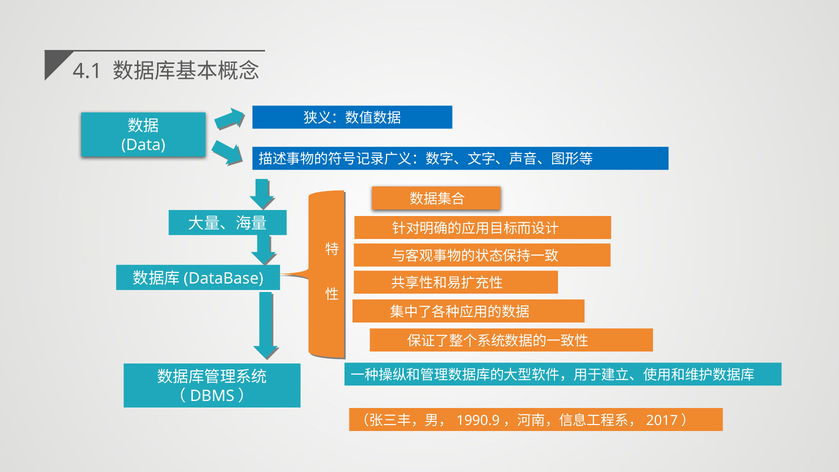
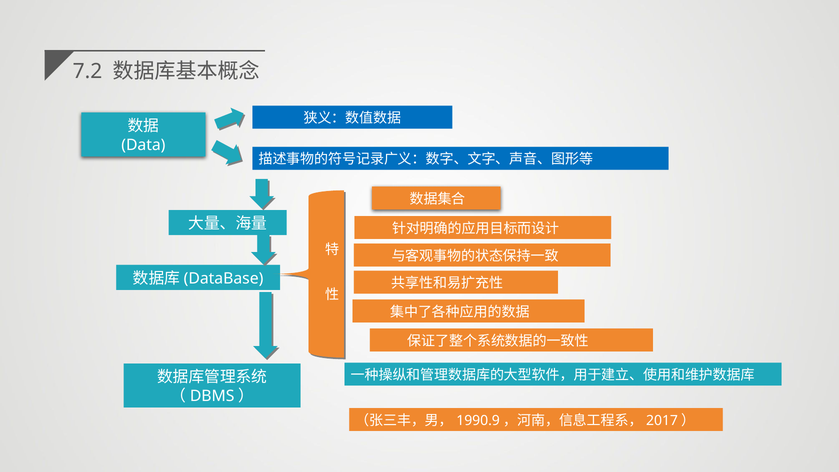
4.1: 4.1 -> 7.2
